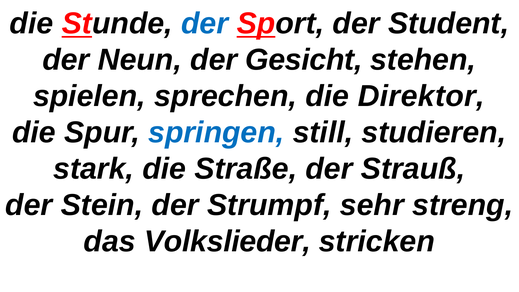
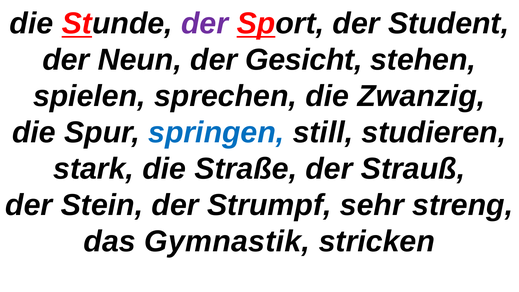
der at (205, 23) colour: blue -> purple
Direktor: Direktor -> Zwanzig
Volkslieder: Volkslieder -> Gymnastik
